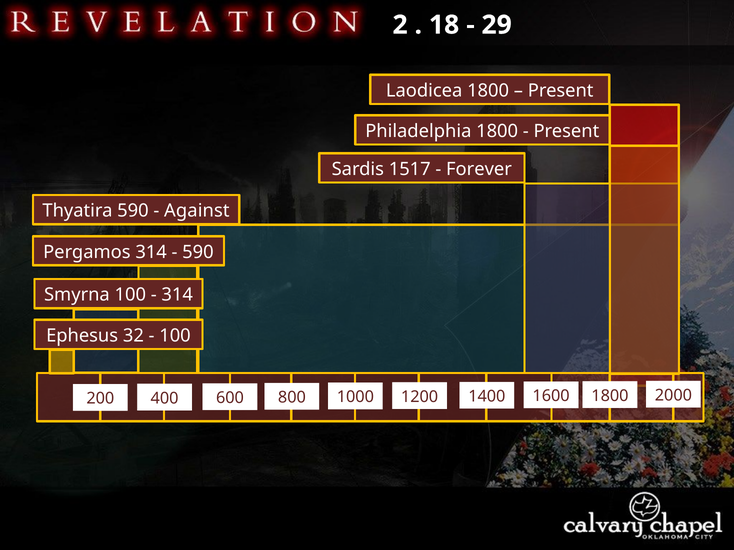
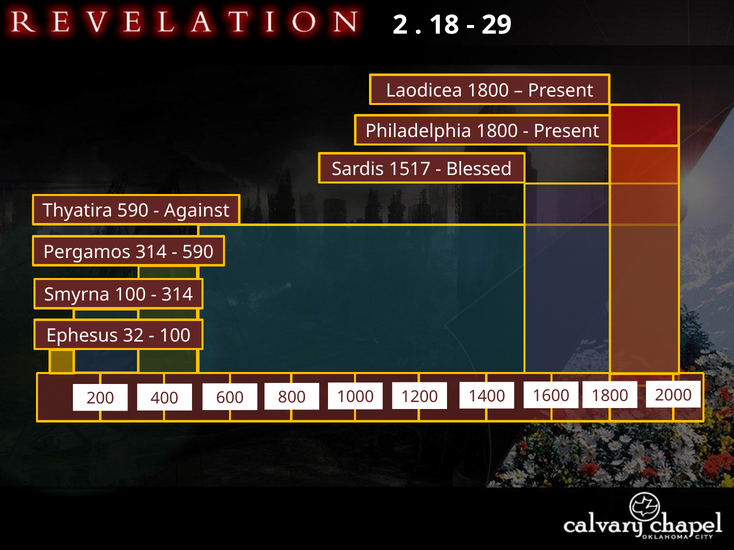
Forever: Forever -> Blessed
